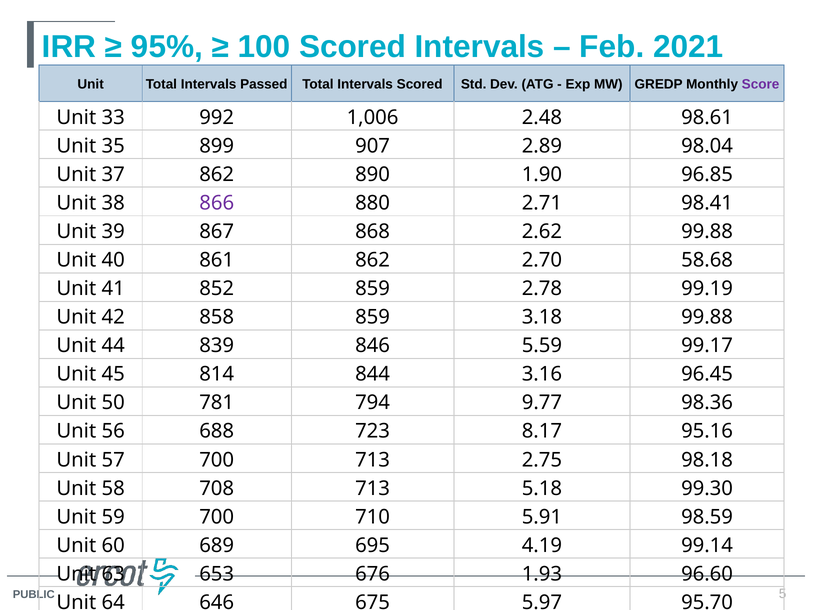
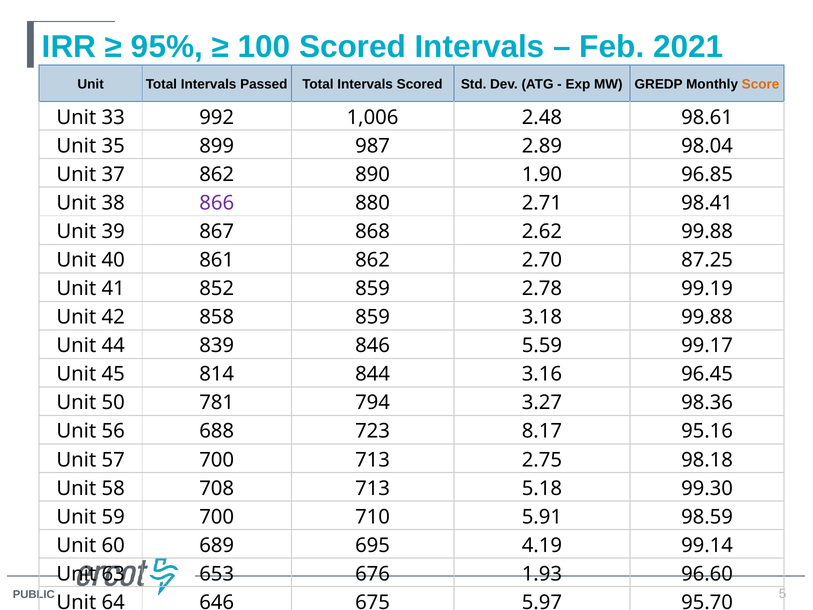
Score colour: purple -> orange
907: 907 -> 987
58.68: 58.68 -> 87.25
9.77: 9.77 -> 3.27
